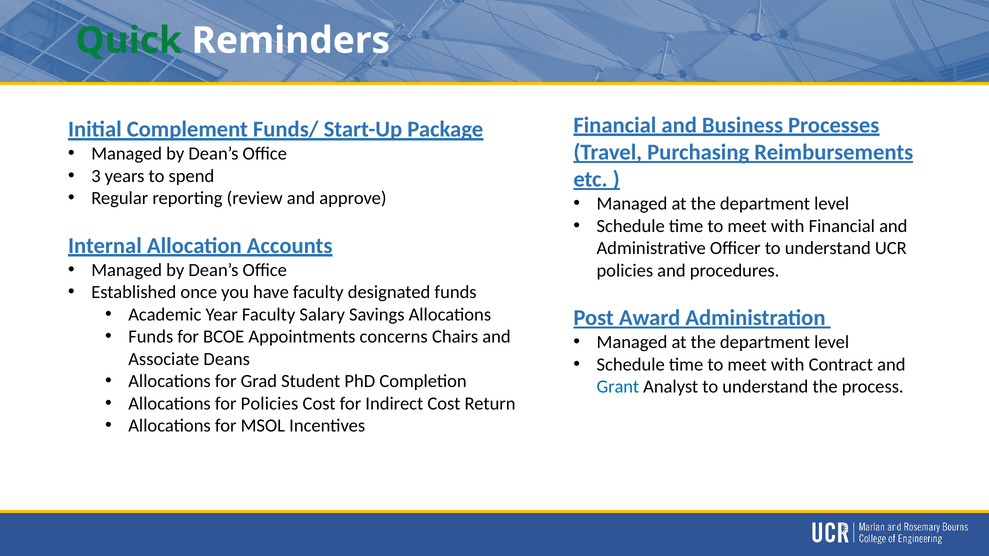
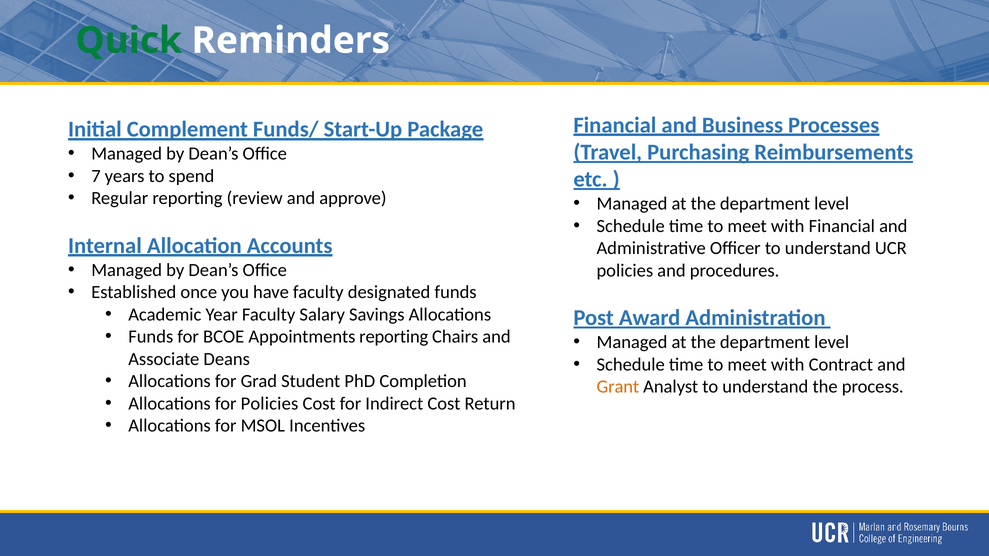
3: 3 -> 7
Appointments concerns: concerns -> reporting
Grant colour: blue -> orange
